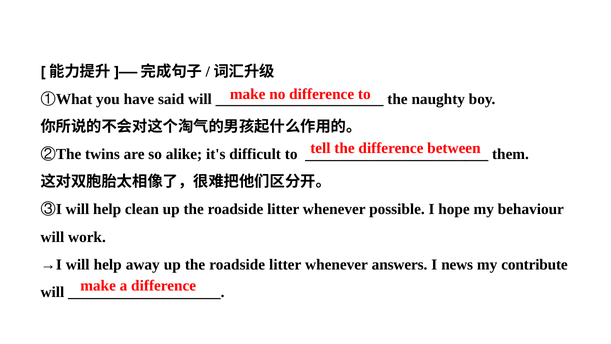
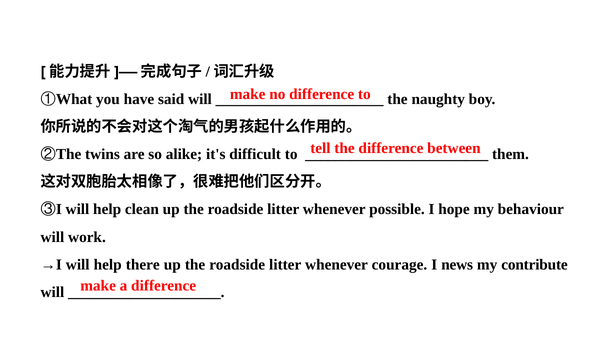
away: away -> there
answers: answers -> courage
